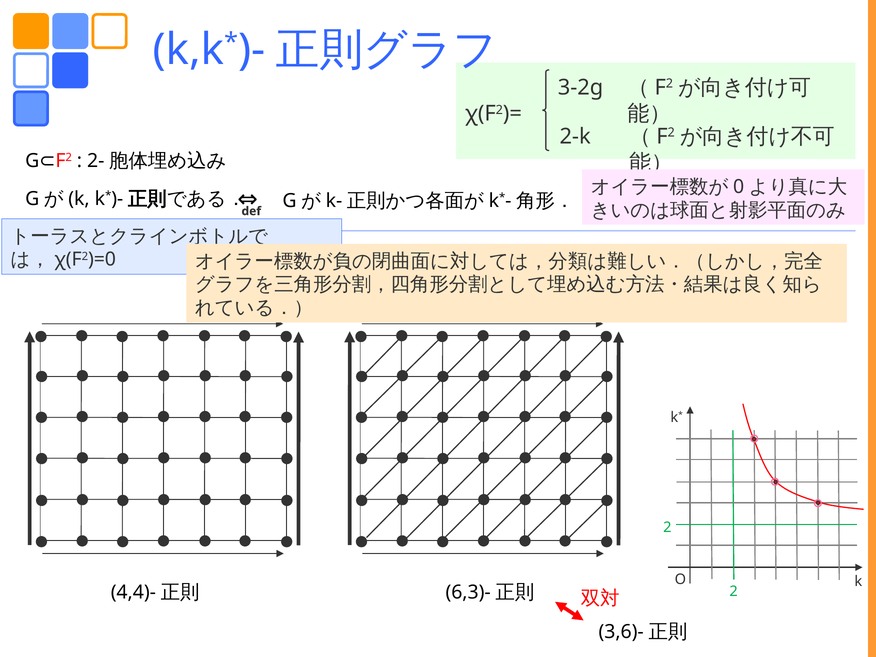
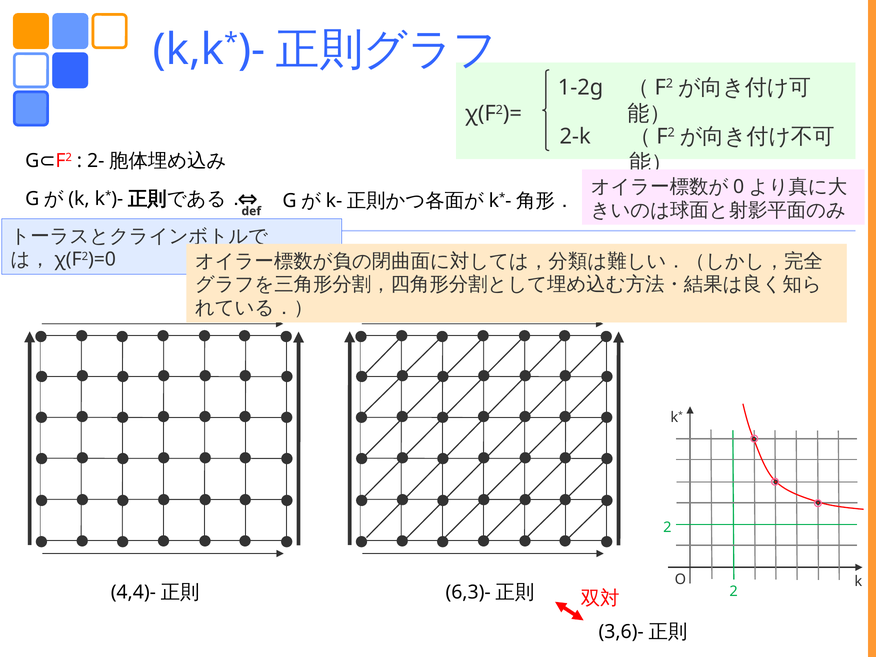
3-2g: 3-2g -> 1-2g
